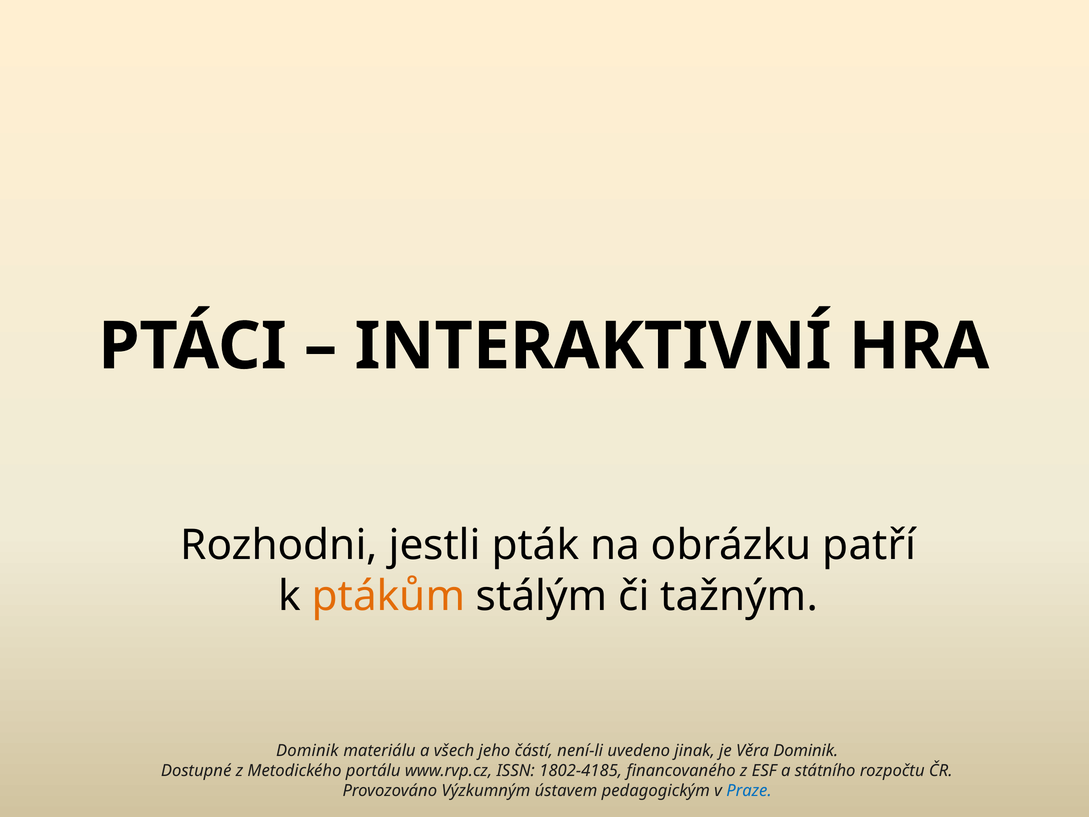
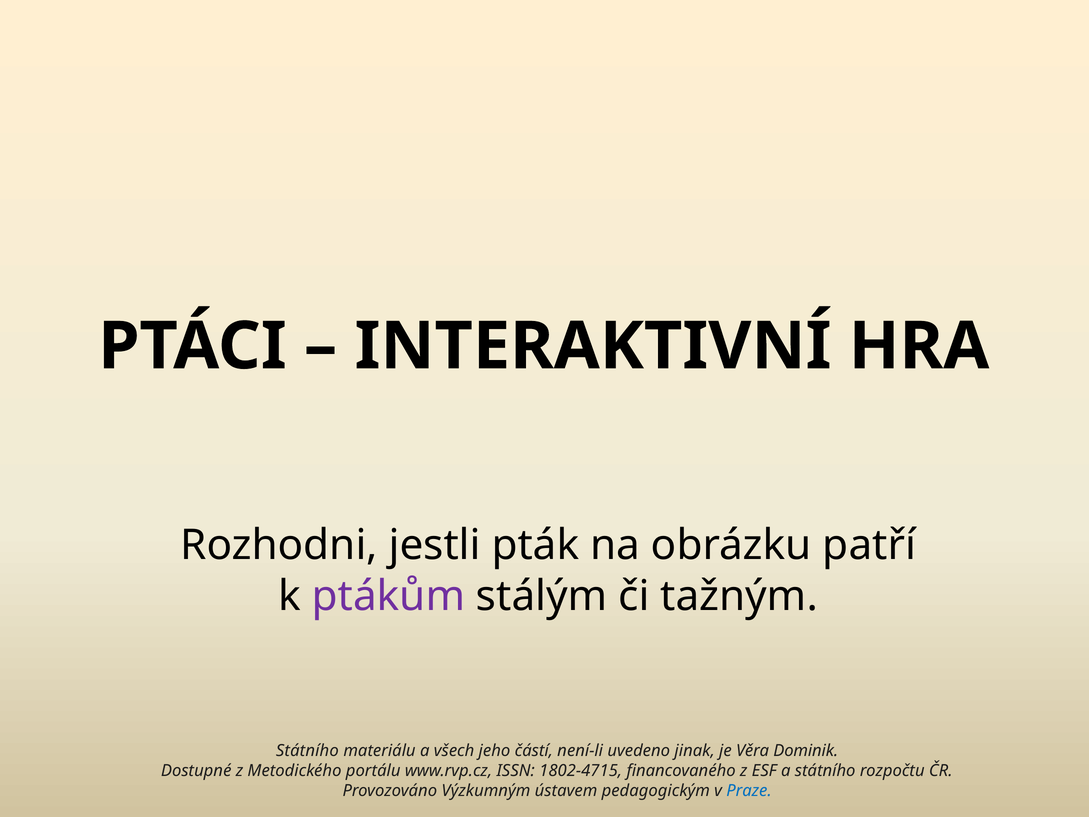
ptákům colour: orange -> purple
Dominik at (307, 751): Dominik -> Státního
1802-4185: 1802-4185 -> 1802-4715
